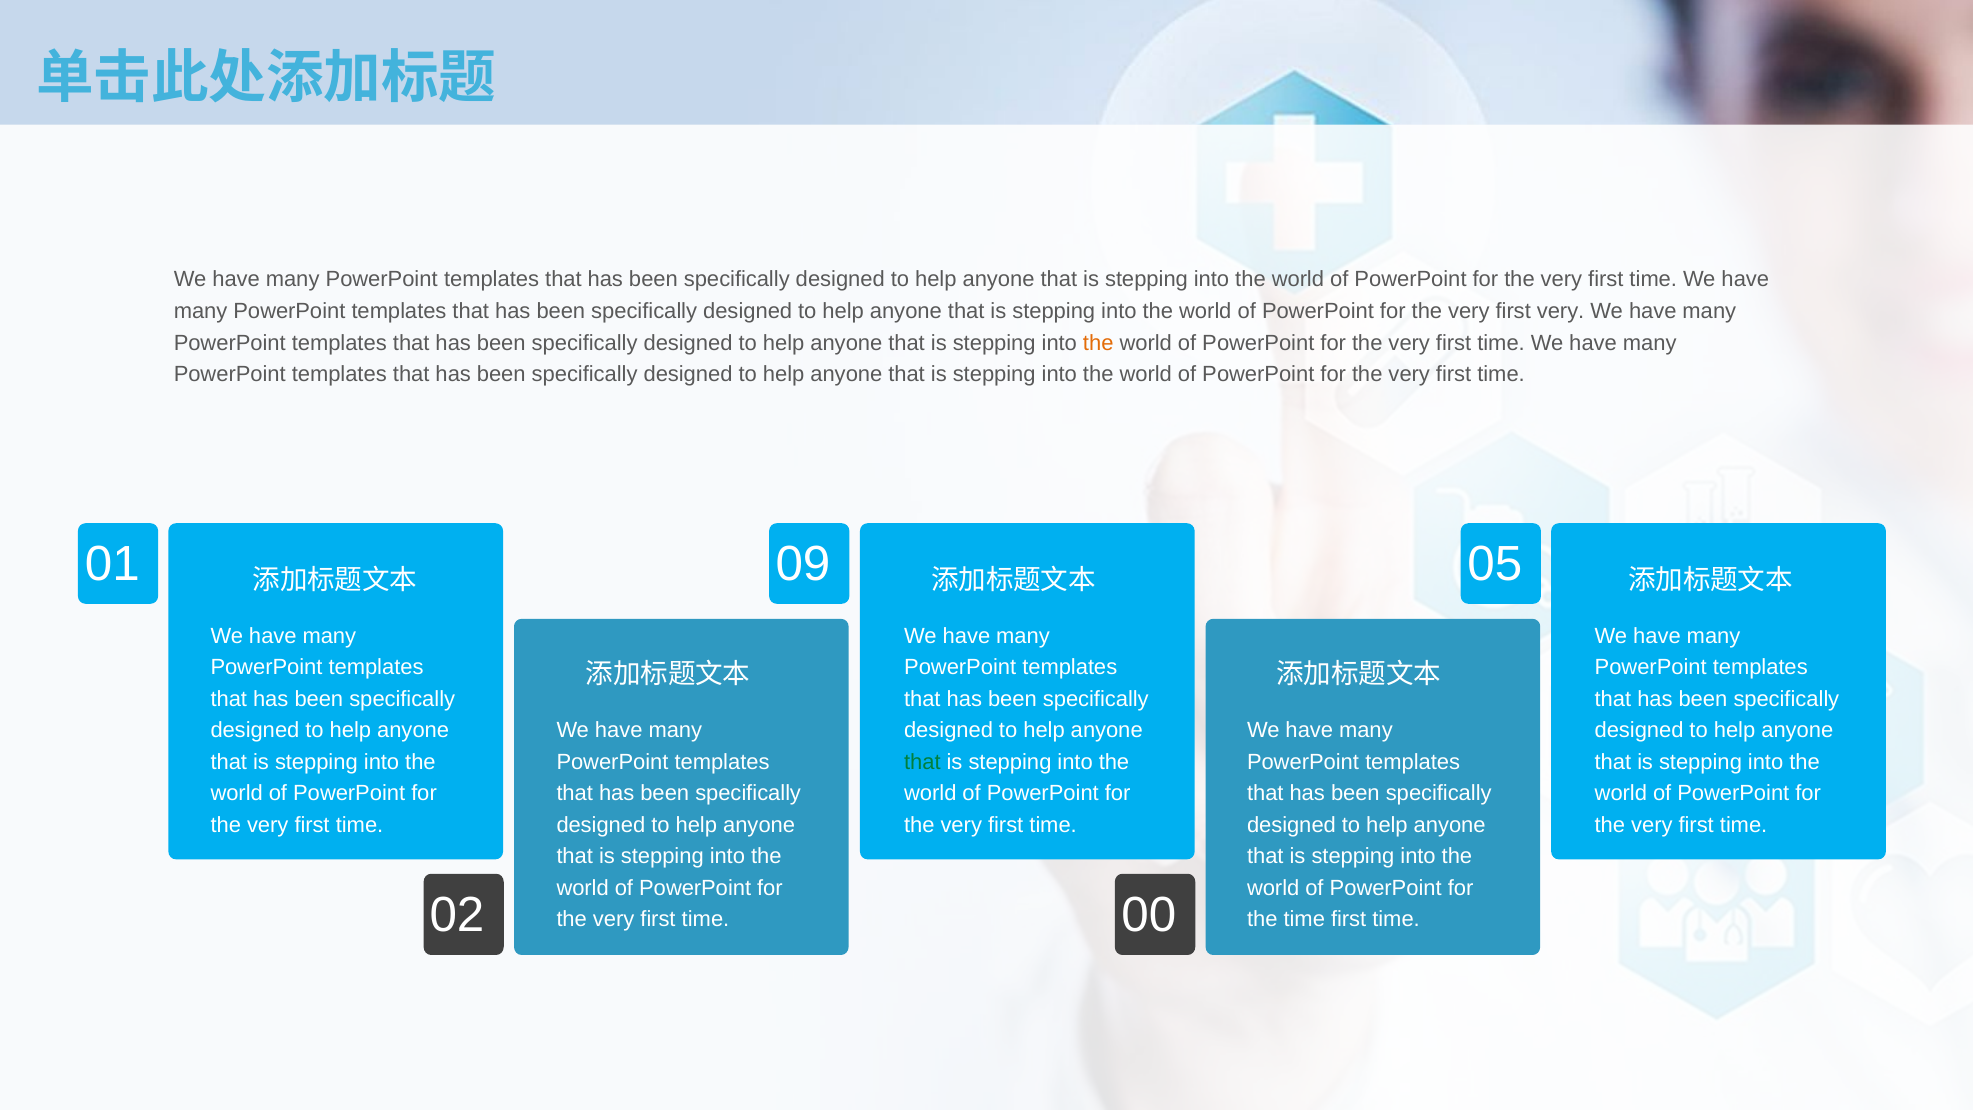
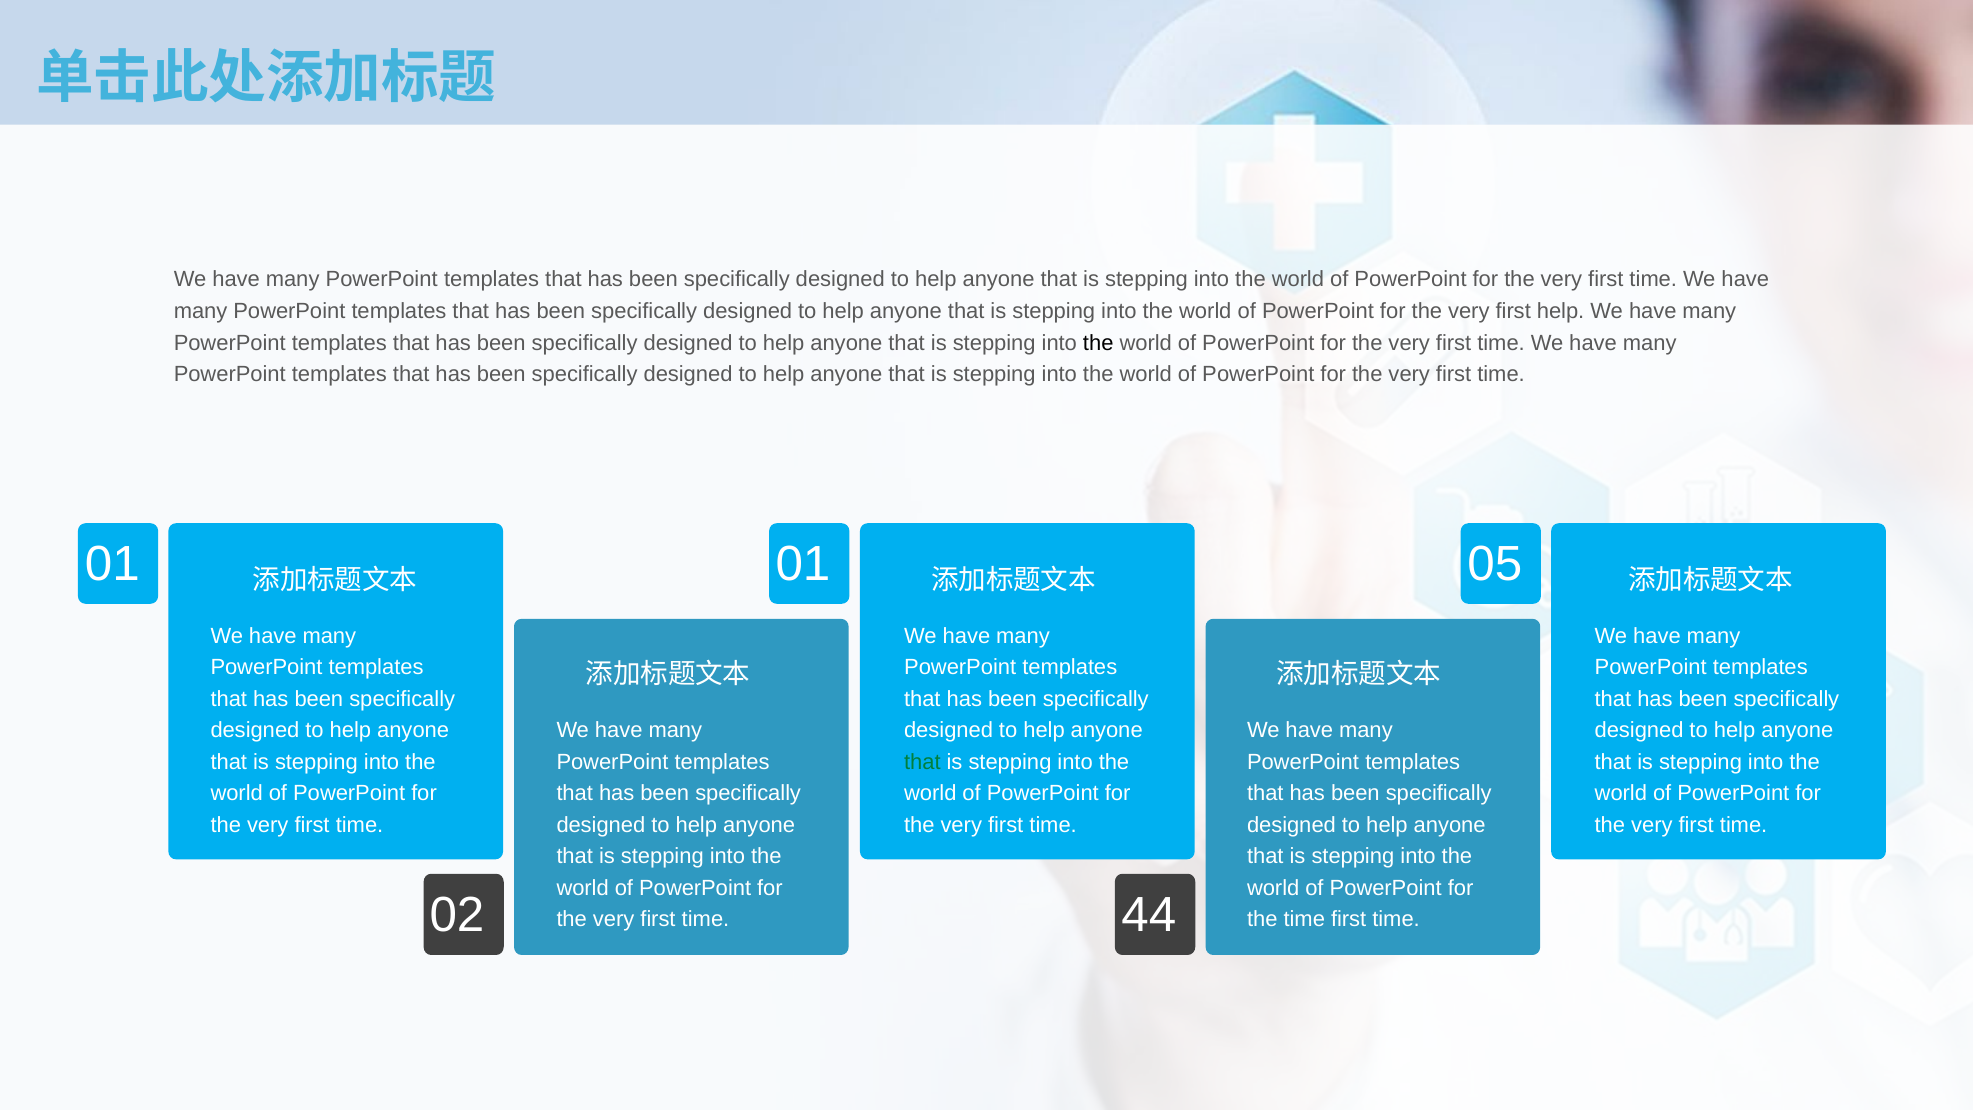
first very: very -> help
the at (1098, 343) colour: orange -> black
01 09: 09 -> 01
00: 00 -> 44
